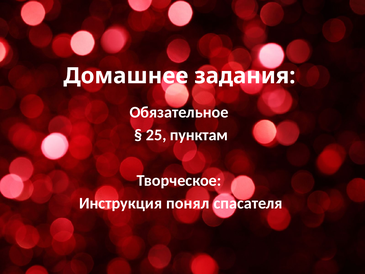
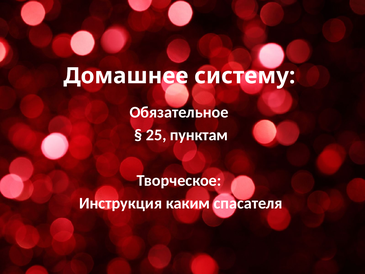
задания: задания -> систему
понял: понял -> каким
